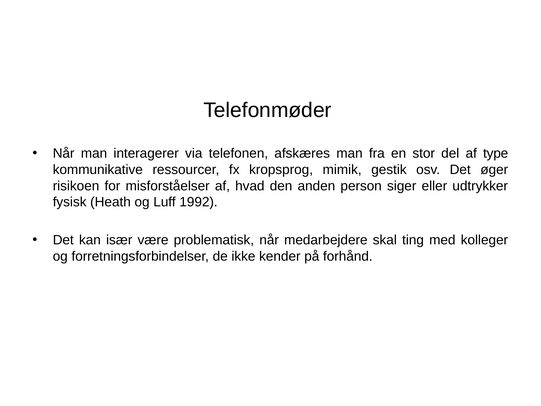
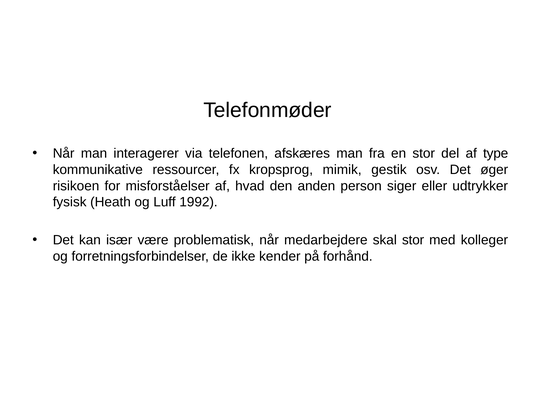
skal ting: ting -> stor
